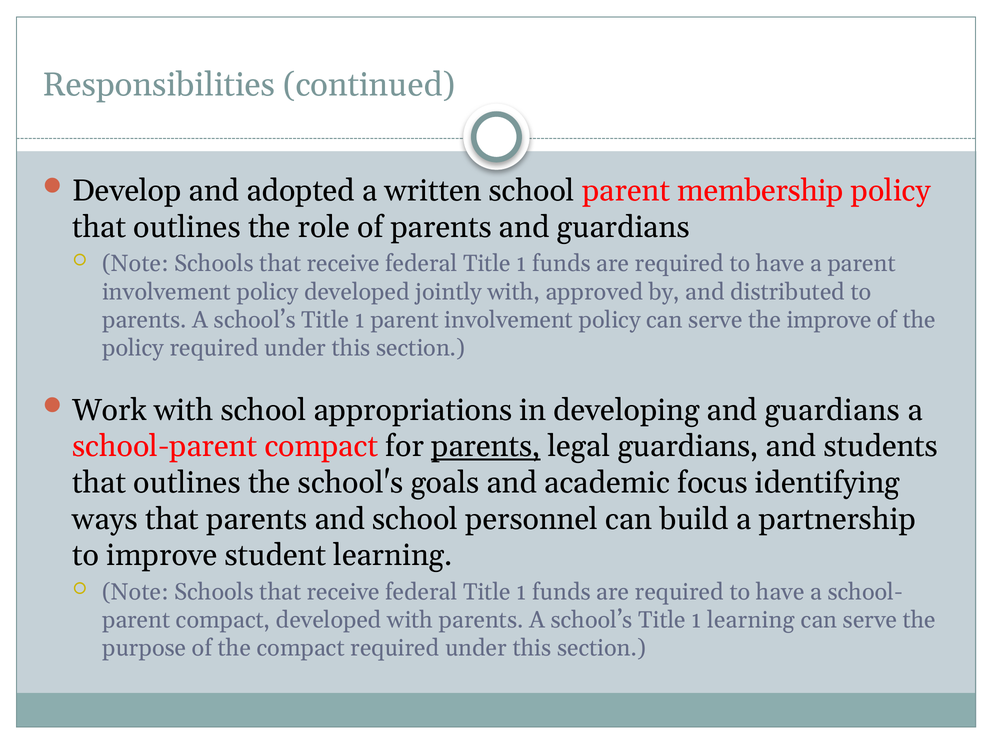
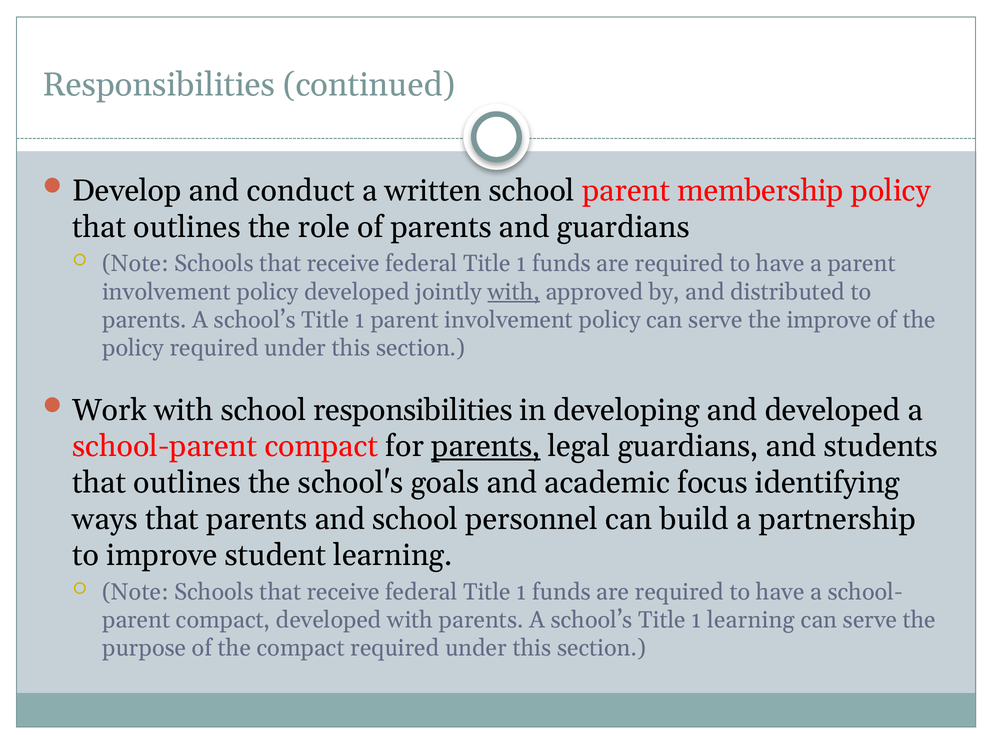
adopted: adopted -> conduct
with at (514, 292) underline: none -> present
school appropriations: appropriations -> responsibilities
developing and guardians: guardians -> developed
